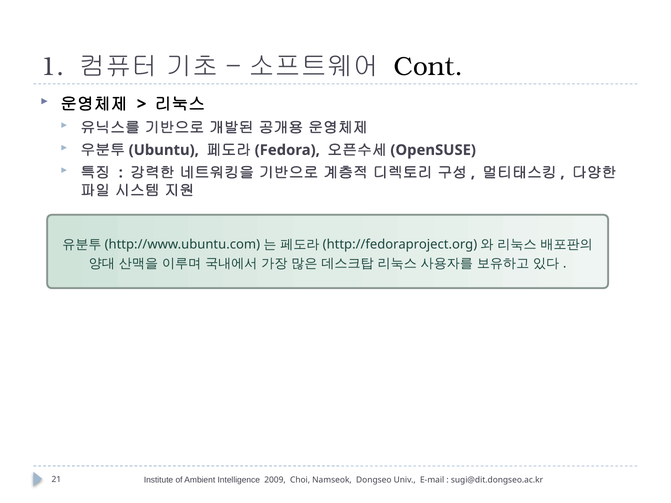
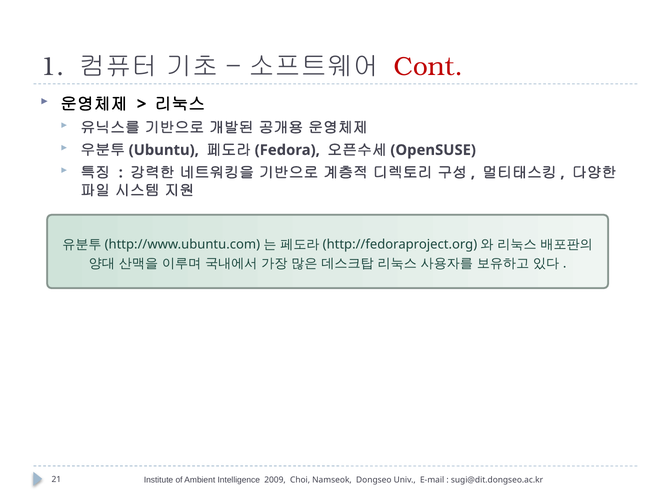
Cont colour: black -> red
